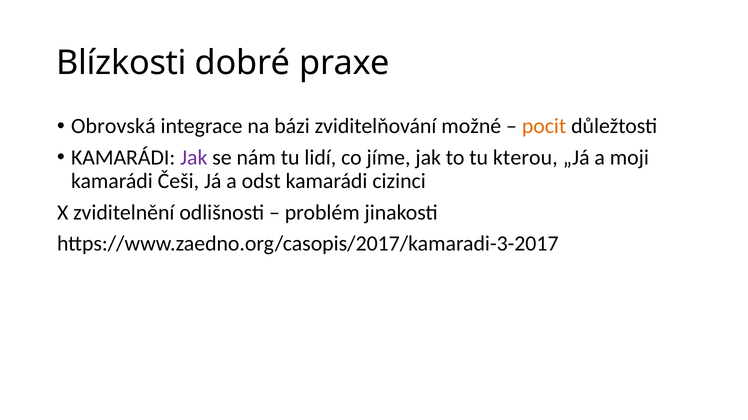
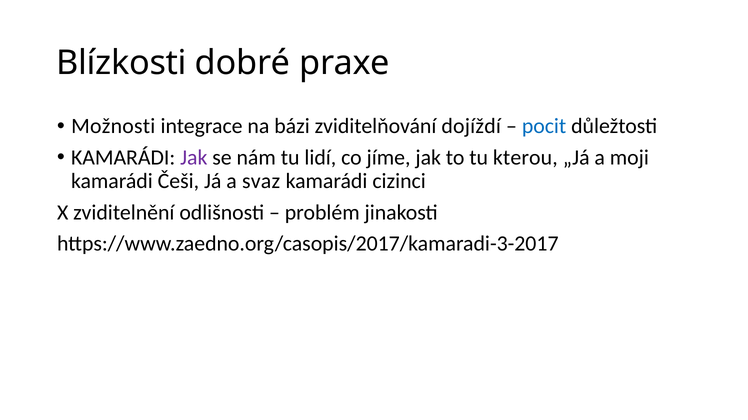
Obrovská: Obrovská -> Možnosti
možné: možné -> dojíždí
pocit colour: orange -> blue
odst: odst -> svaz
